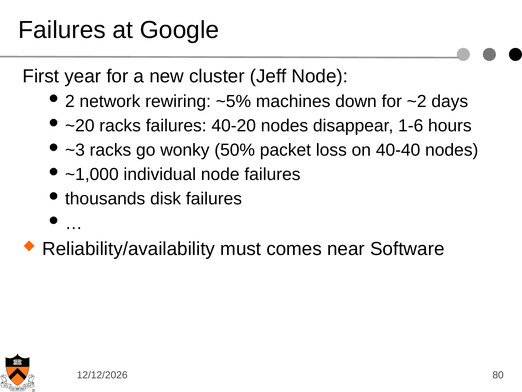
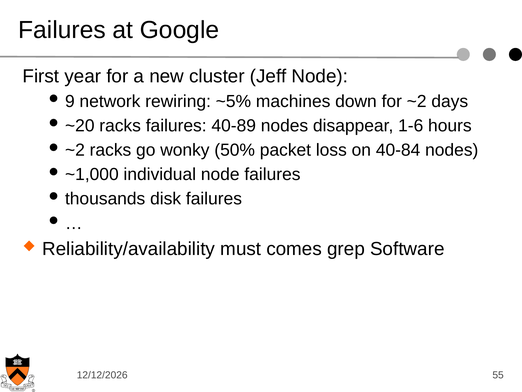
2: 2 -> 9
40-20: 40-20 -> 40-89
~3 at (75, 150): ~3 -> ~2
40-40: 40-40 -> 40-84
near: near -> grep
80: 80 -> 55
